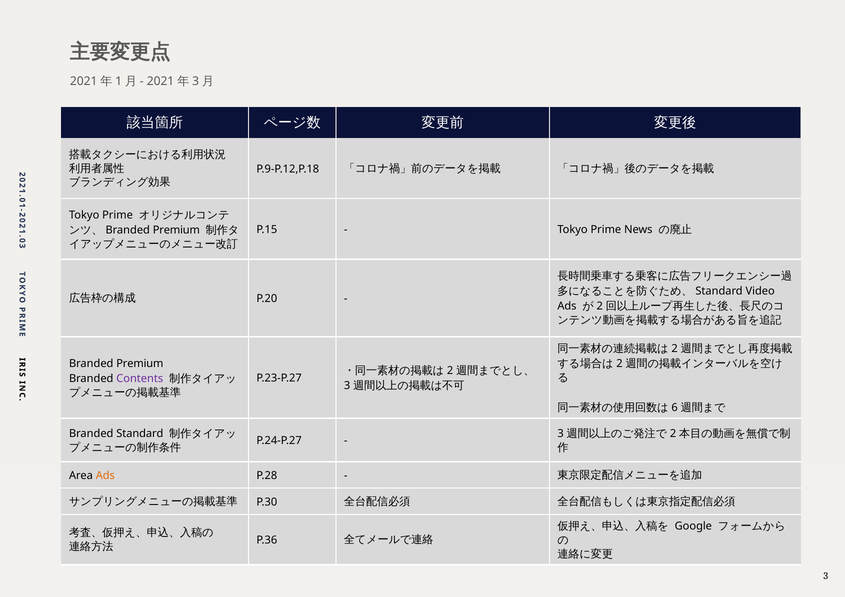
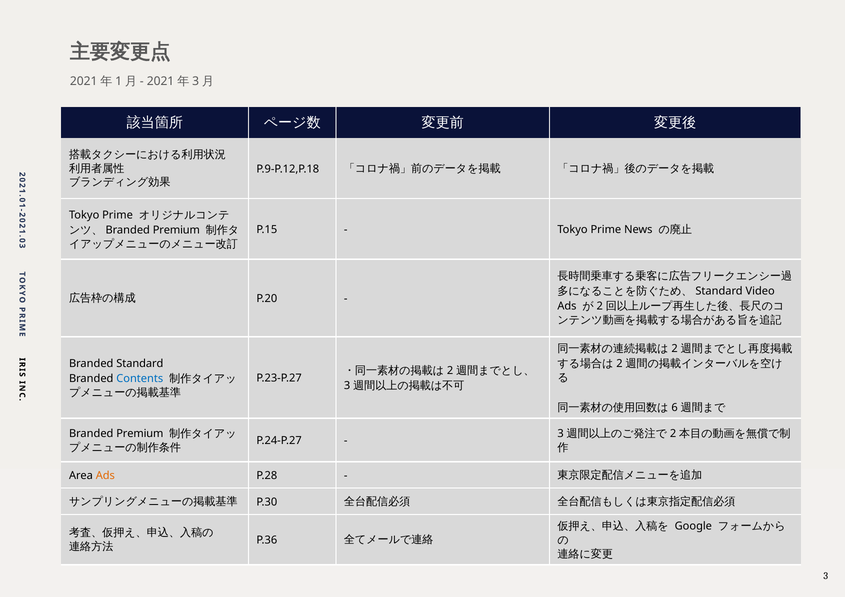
Premium at (140, 364): Premium -> Standard
Contents colour: purple -> blue
Standard at (140, 434): Standard -> Premium
